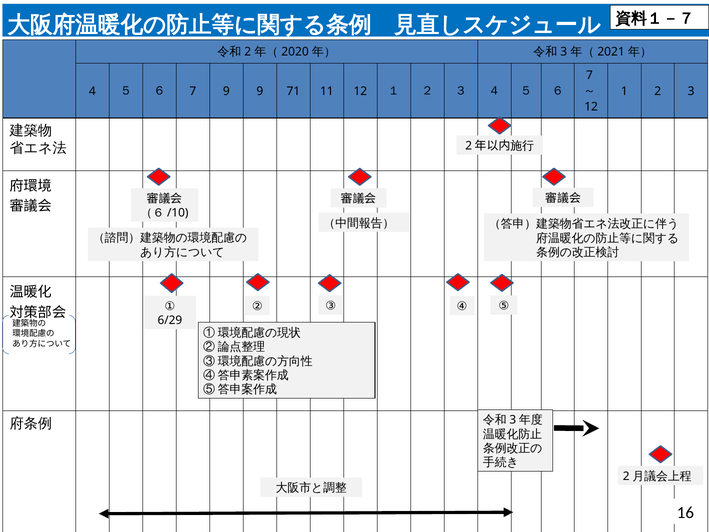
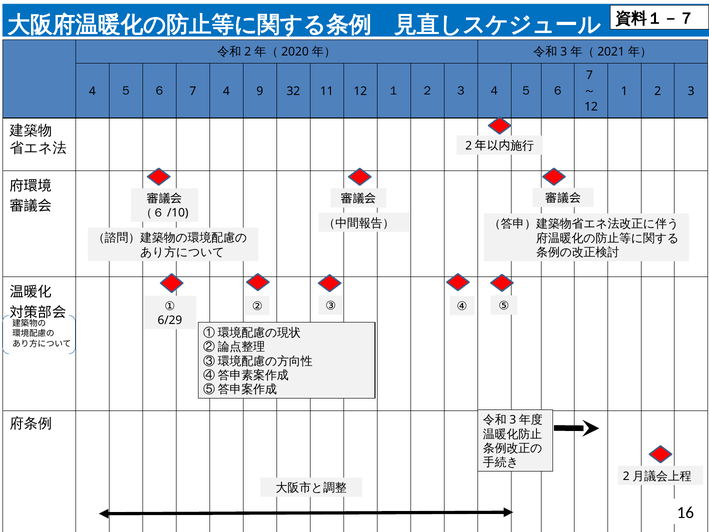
7 9: 9 -> 4
71: 71 -> 32
